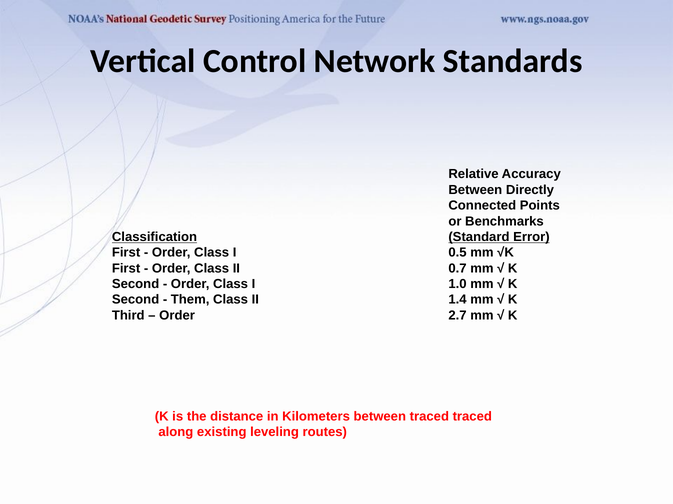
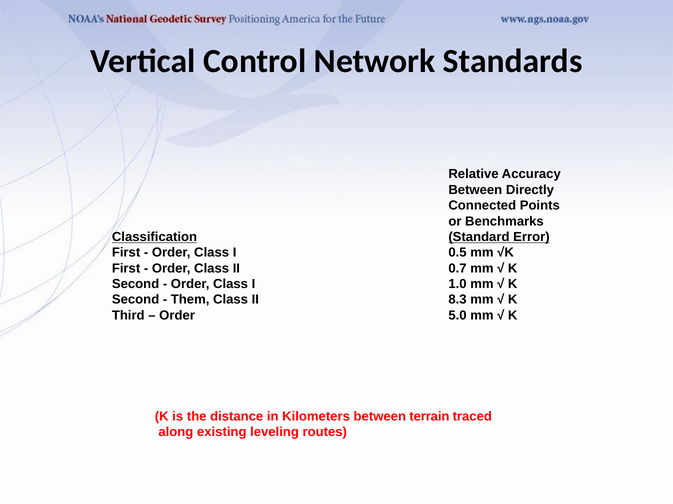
1.4: 1.4 -> 8.3
2.7: 2.7 -> 5.0
between traced: traced -> terrain
